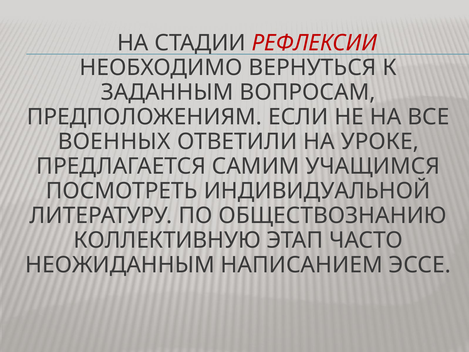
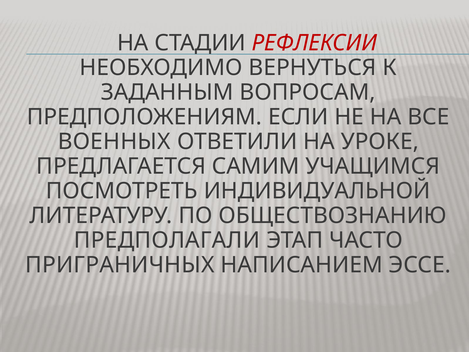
КОЛЛЕКТИВНУЮ: КОЛЛЕКТИВНУЮ -> ПРЕДПОЛАГАЛИ
НЕОЖИДАННЫМ: НЕОЖИДАННЫМ -> ПРИГРАНИЧНЫХ
